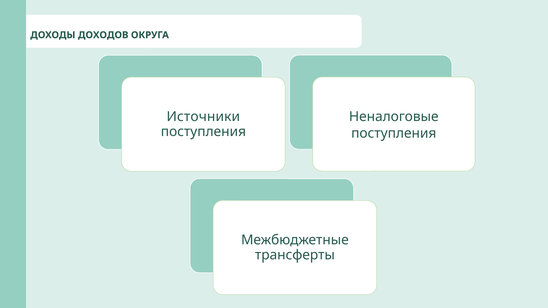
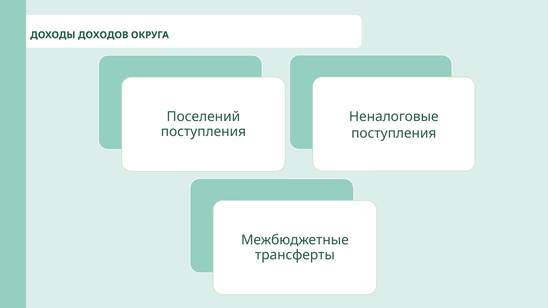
Источники: Источники -> Поселений
